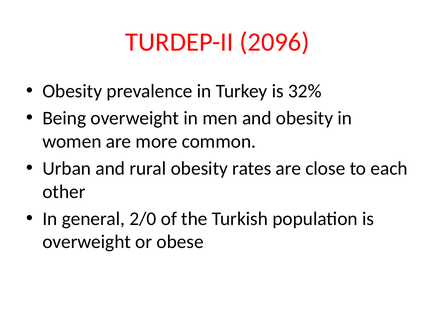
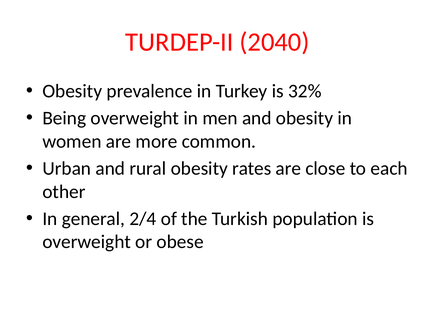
2096: 2096 -> 2040
2/0: 2/0 -> 2/4
